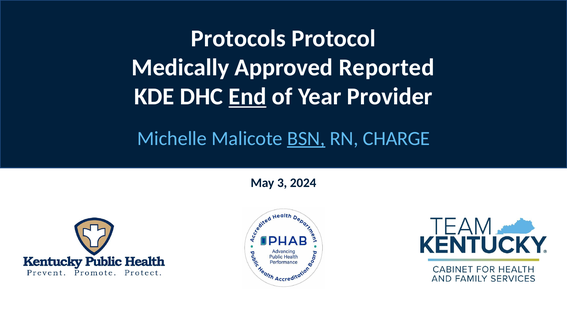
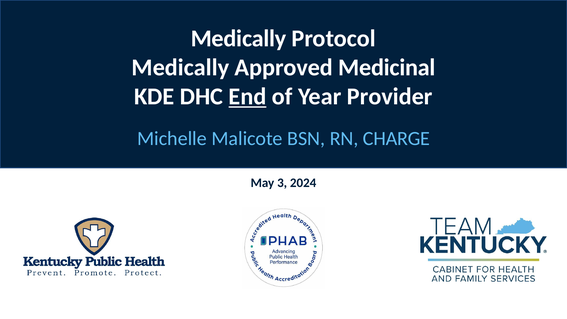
Protocols at (238, 38): Protocols -> Medically
Reported: Reported -> Medicinal
BSN underline: present -> none
